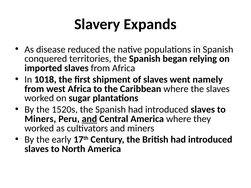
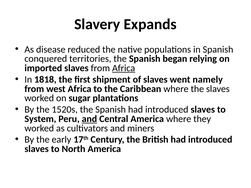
Africa at (124, 68) underline: none -> present
1018: 1018 -> 1818
Miners at (40, 119): Miners -> System
